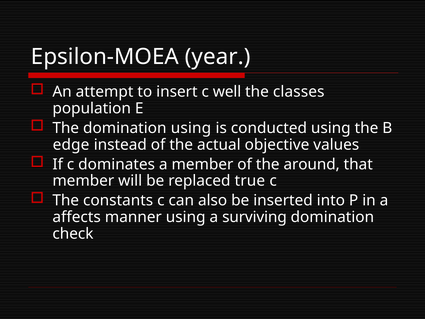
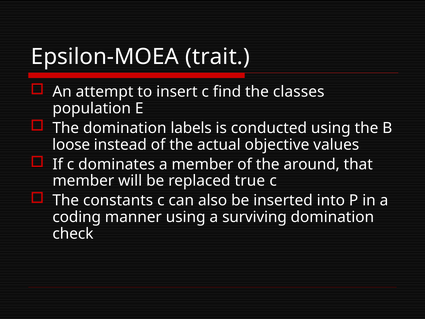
year: year -> trait
well: well -> find
domination using: using -> labels
edge: edge -> loose
affects: affects -> coding
